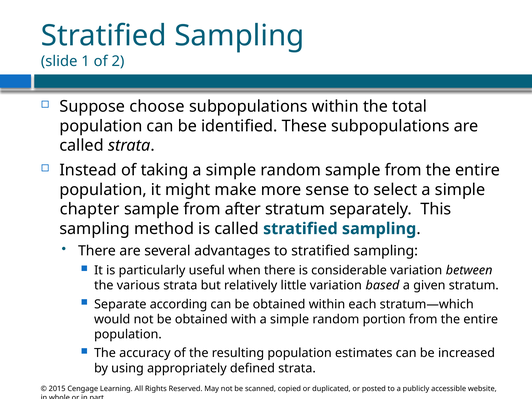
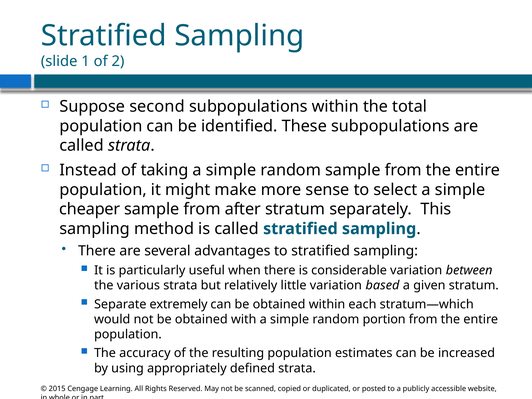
choose: choose -> second
chapter: chapter -> cheaper
according: according -> extremely
